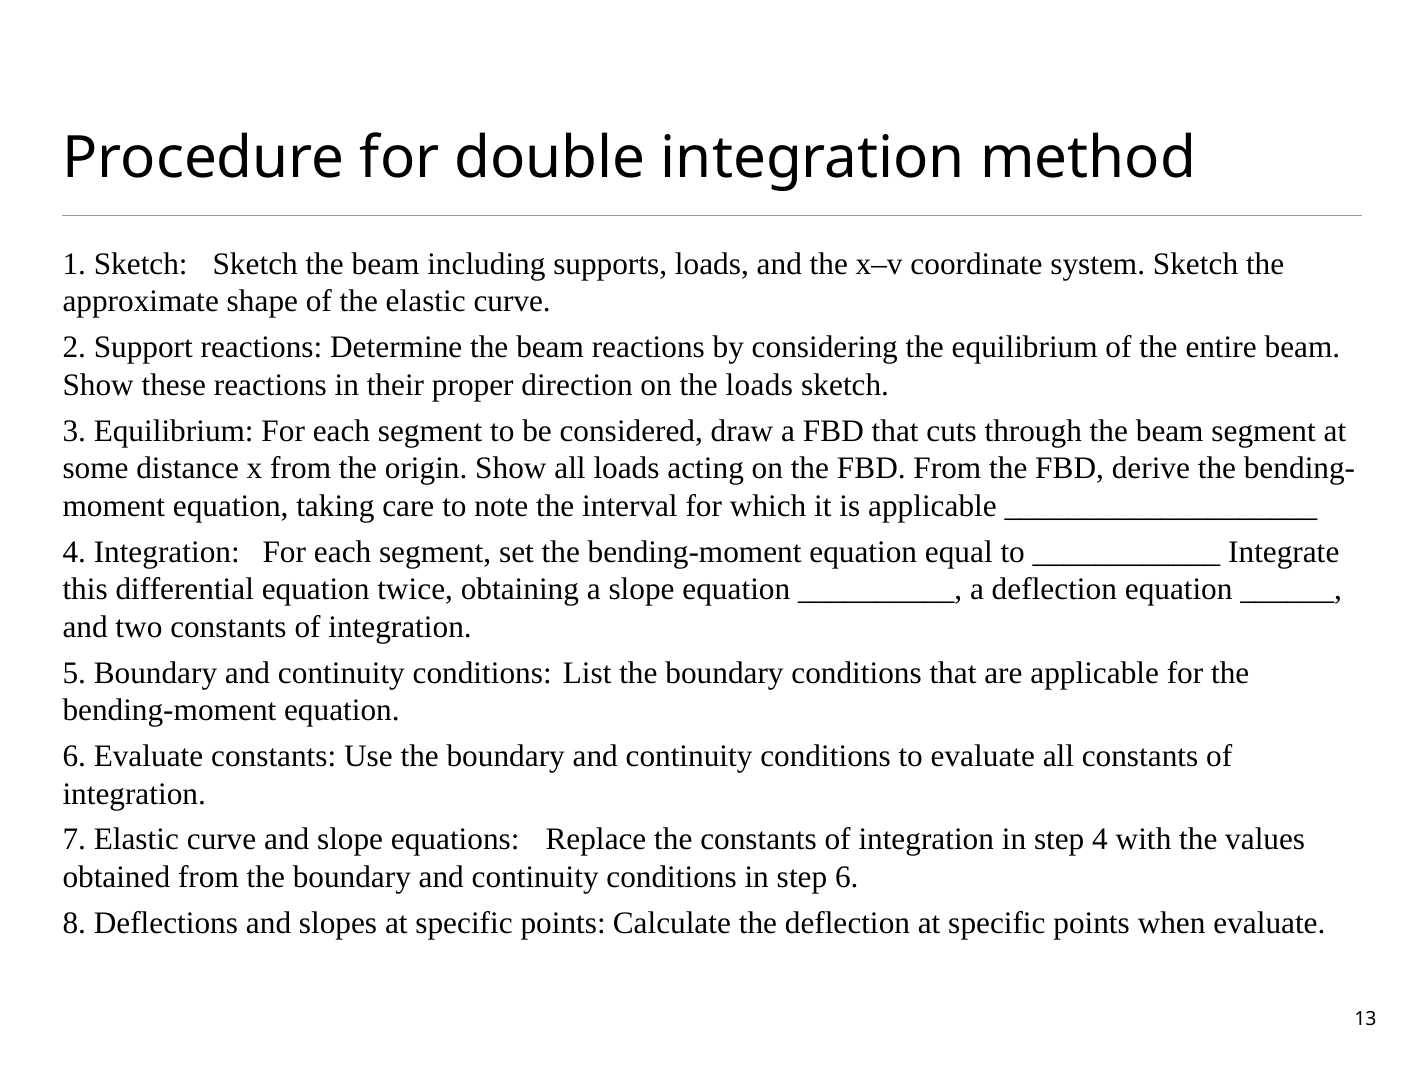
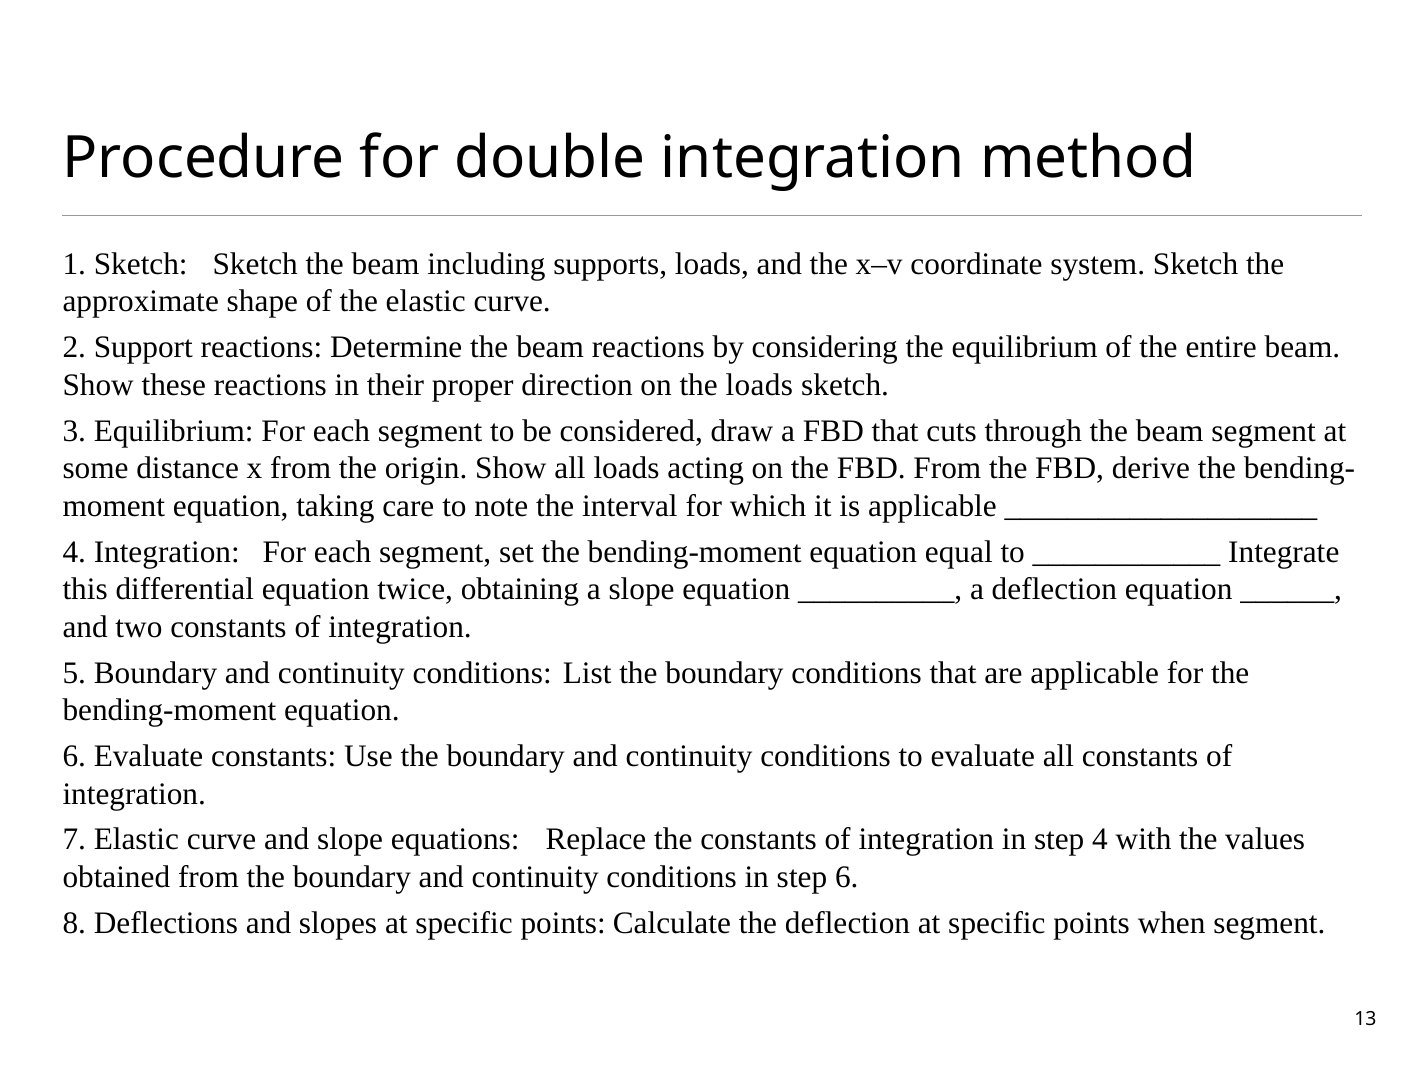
when evaluate: evaluate -> segment
